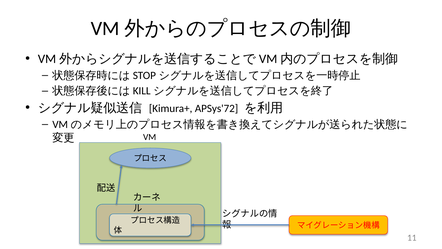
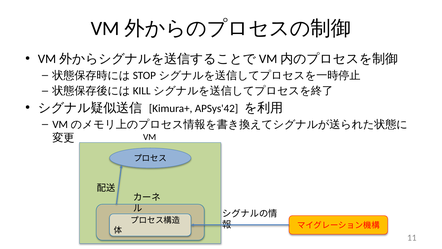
APSys'72: APSys'72 -> APSys'42
